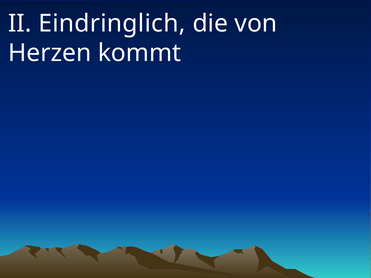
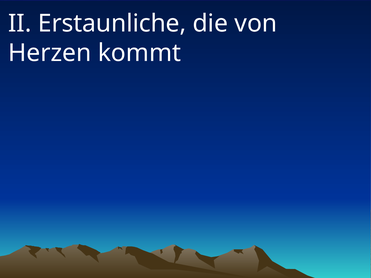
Eindringlich: Eindringlich -> Erstaunliche
